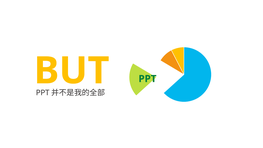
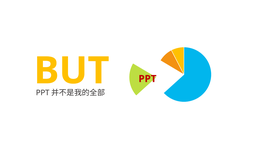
PPT at (147, 79) colour: green -> red
